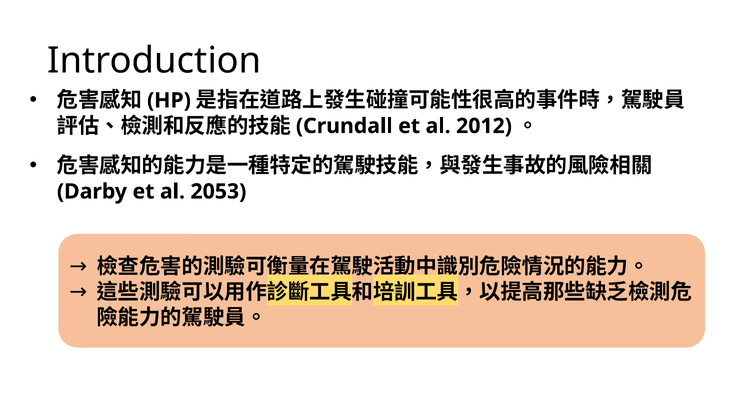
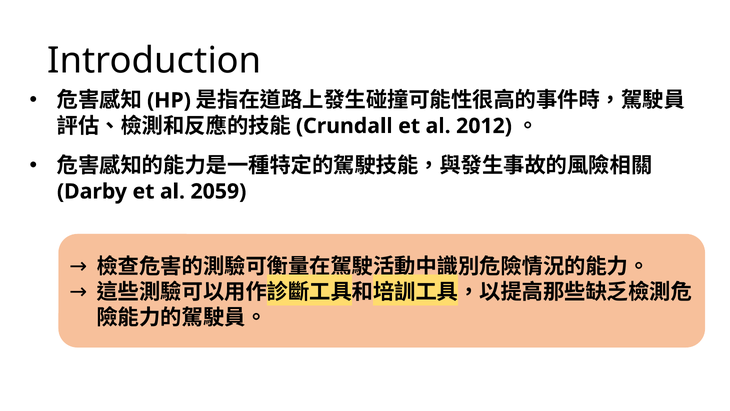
2053: 2053 -> 2059
